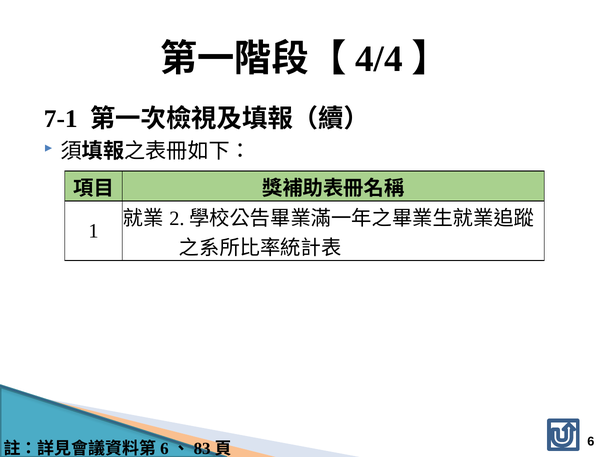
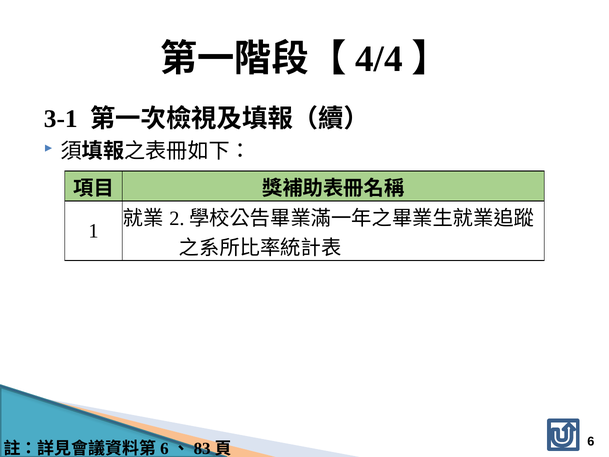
7-1: 7-1 -> 3-1
